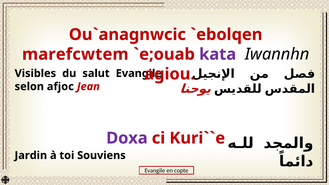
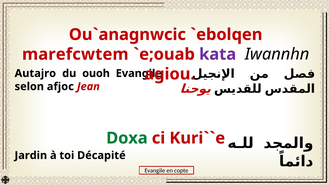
Visibles: Visibles -> Autajro
salut: salut -> ouoh
Doxa colour: purple -> green
Souviens: Souviens -> Décapité
